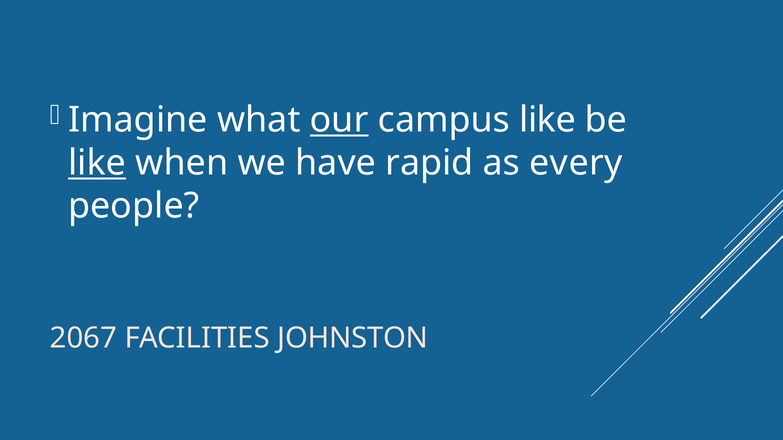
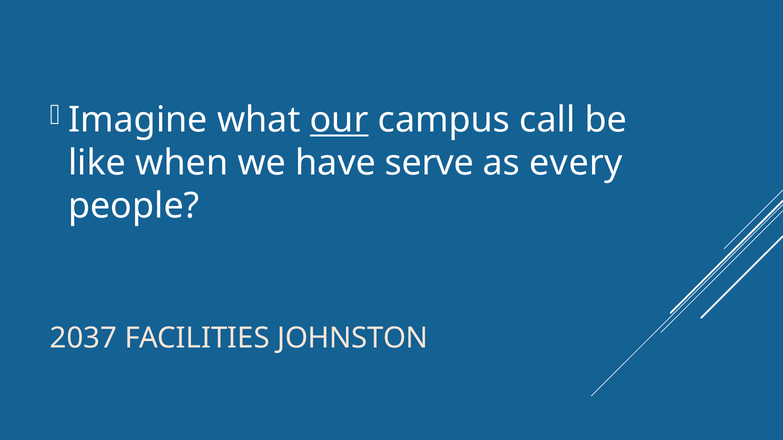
campus like: like -> call
like at (97, 163) underline: present -> none
rapid: rapid -> serve
2067: 2067 -> 2037
